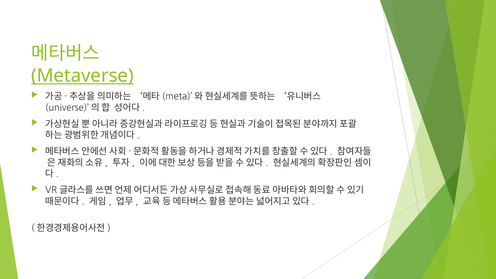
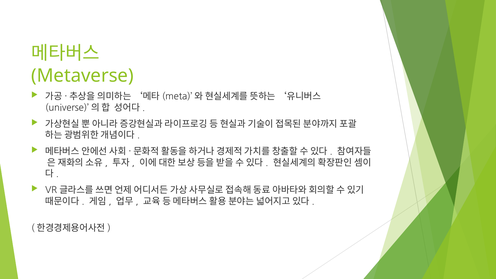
Metaverse underline: present -> none
